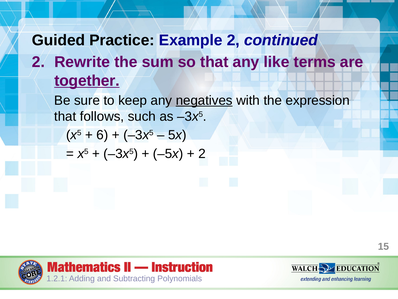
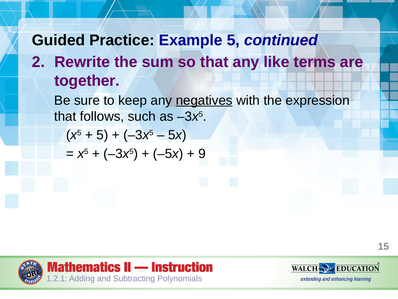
Example 2: 2 -> 5
together underline: present -> none
6 at (102, 135): 6 -> 5
2 at (202, 153): 2 -> 9
